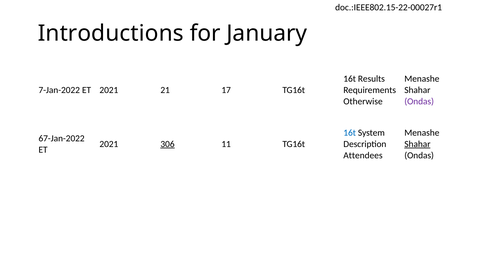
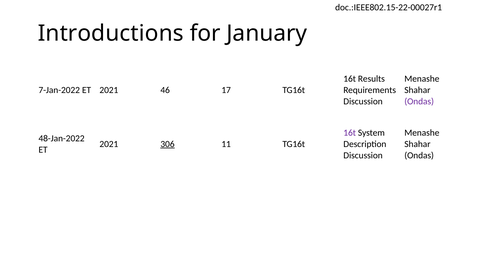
21: 21 -> 46
Otherwise at (363, 101): Otherwise -> Discussion
16t at (350, 133) colour: blue -> purple
67-Jan-2022: 67-Jan-2022 -> 48-Jan-2022
Shahar at (417, 144) underline: present -> none
Attendees at (363, 156): Attendees -> Discussion
